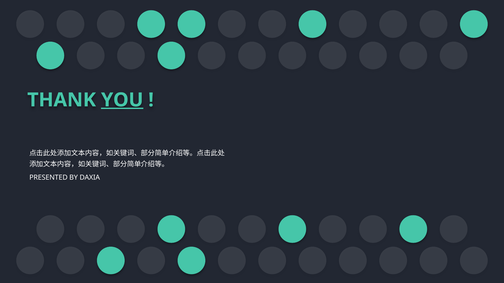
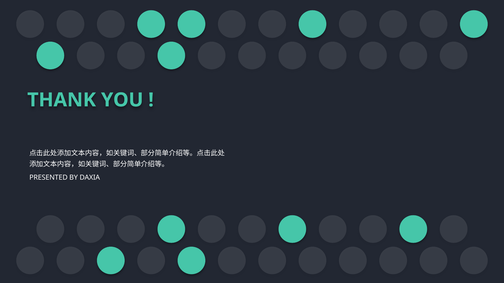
YOU underline: present -> none
